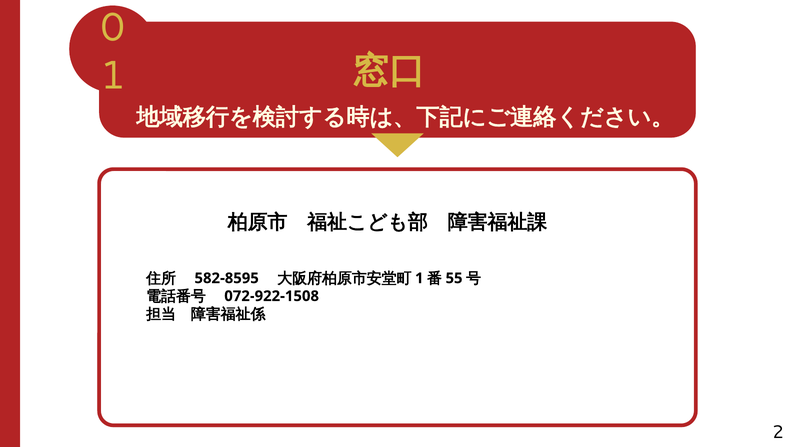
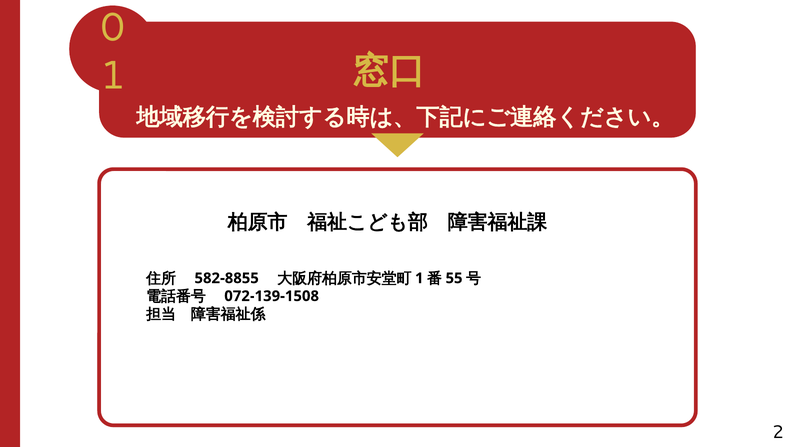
582-8595: 582-8595 -> 582-8855
072-922-1508: 072-922-1508 -> 072-139-1508
